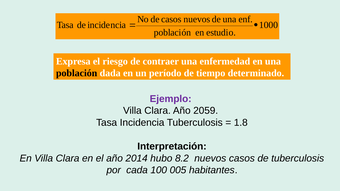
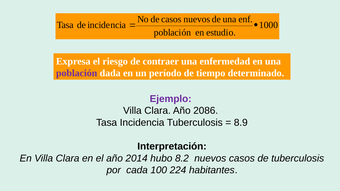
población at (77, 73) colour: black -> purple
2059: 2059 -> 2086
1.8: 1.8 -> 8.9
005: 005 -> 224
